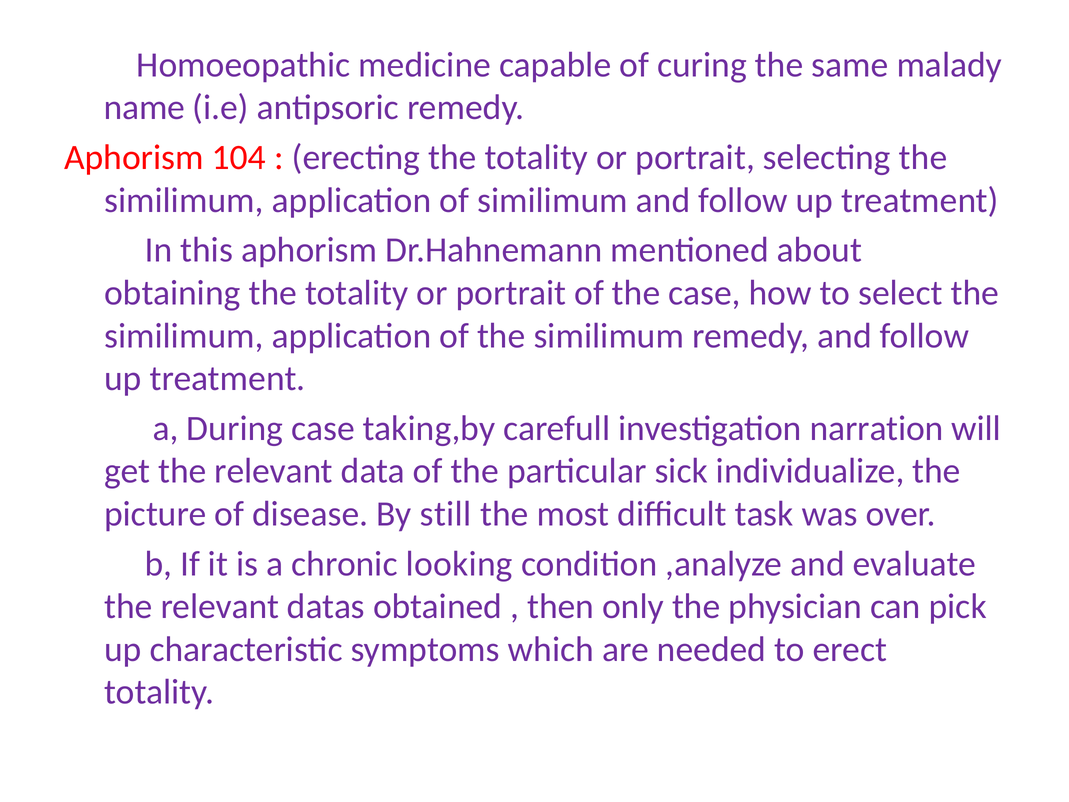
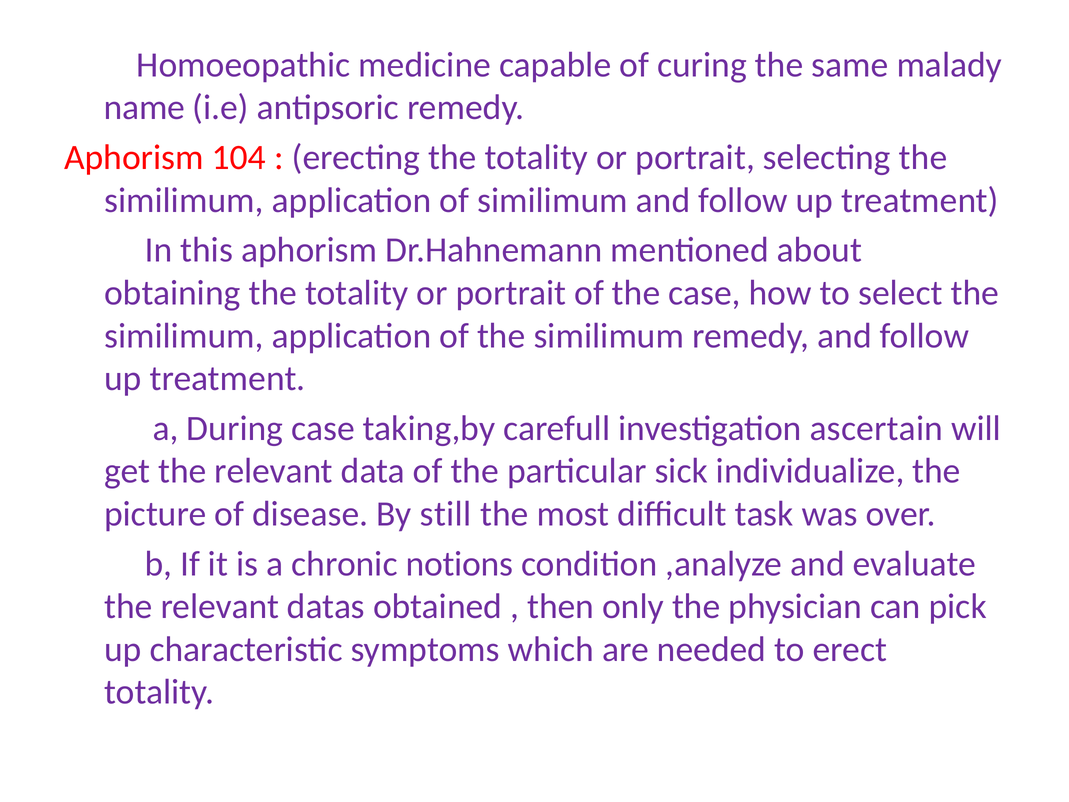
narration: narration -> ascertain
looking: looking -> notions
